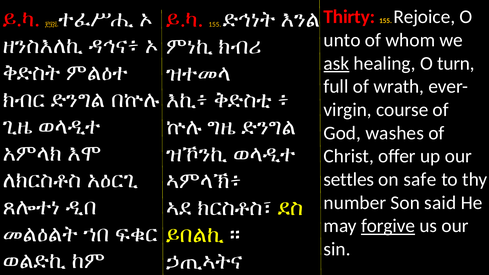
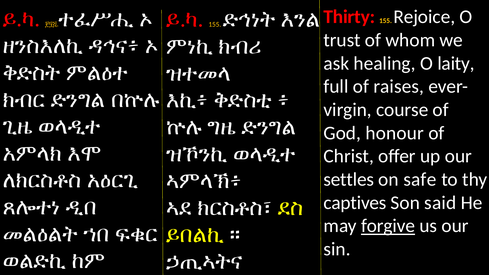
unto: unto -> trust
ask underline: present -> none
turn: turn -> laity
wrath: wrath -> raises
washes: washes -> honour
number: number -> captives
